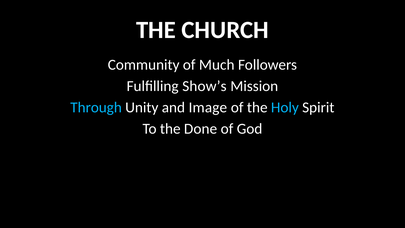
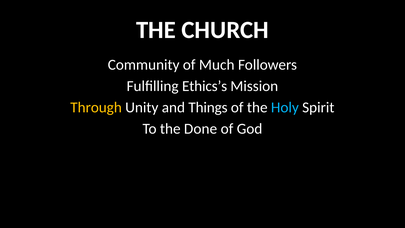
Show’s: Show’s -> Ethics’s
Through colour: light blue -> yellow
Image: Image -> Things
